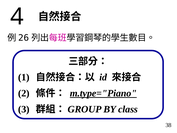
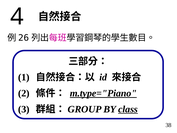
class underline: none -> present
